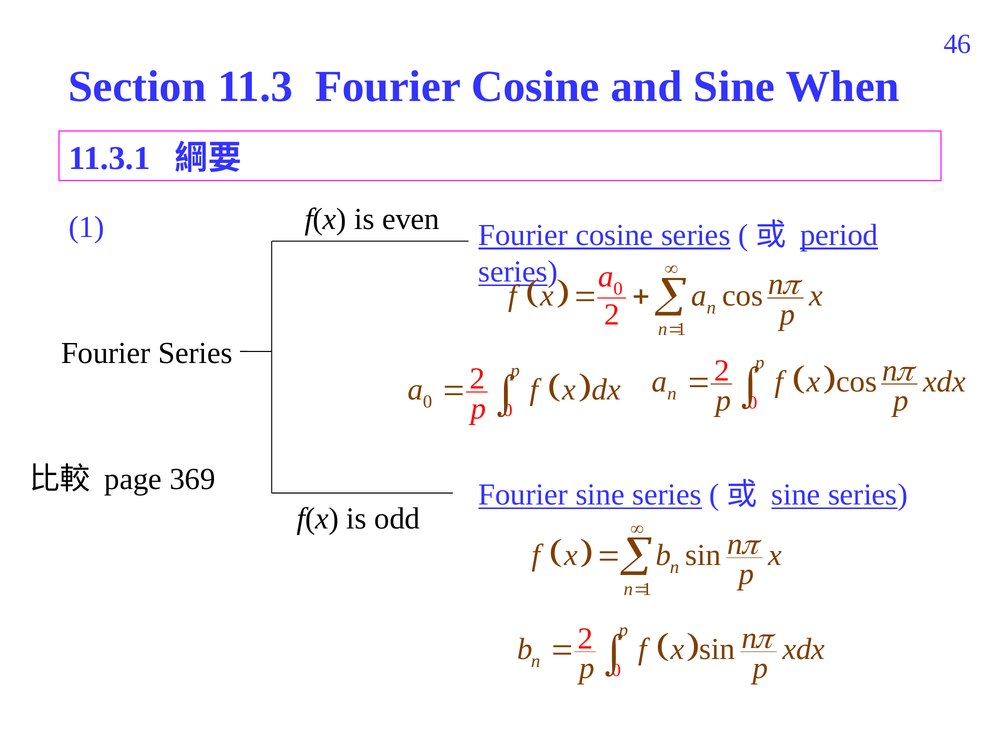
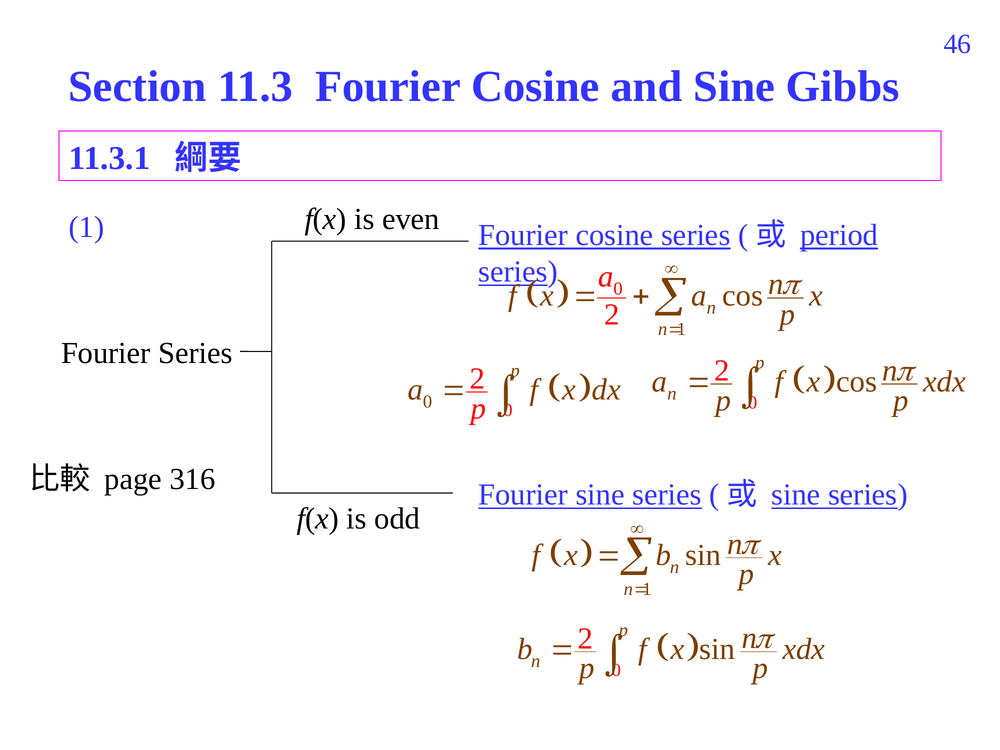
When: When -> Gibbs
369: 369 -> 316
